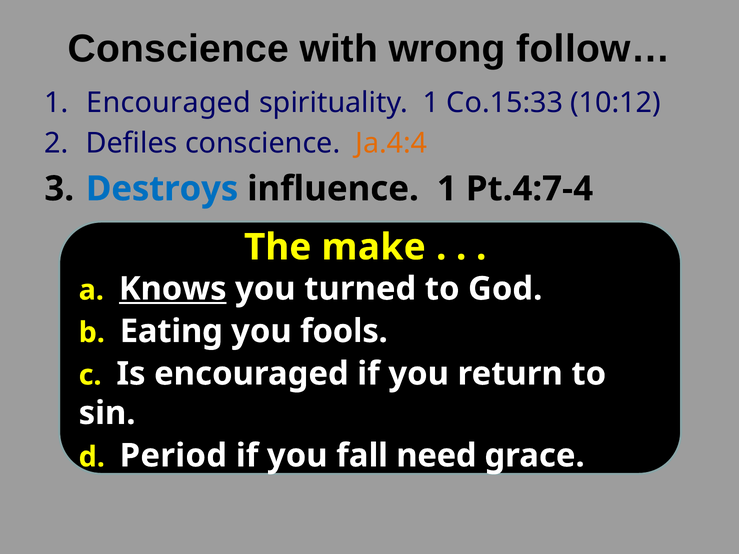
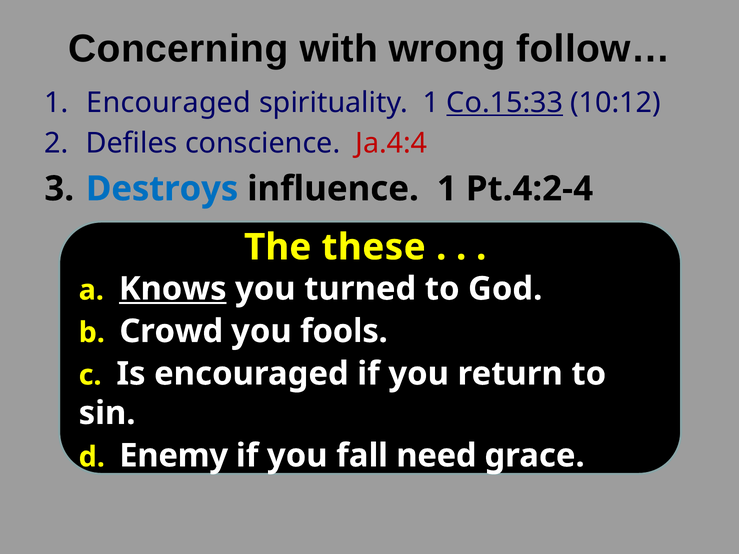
Conscience at (178, 49): Conscience -> Concerning
Co.15:33 underline: none -> present
Ja.4:4 colour: orange -> red
Pt.4:7-4: Pt.4:7-4 -> Pt.4:2-4
make: make -> these
Eating: Eating -> Crowd
Period: Period -> Enemy
